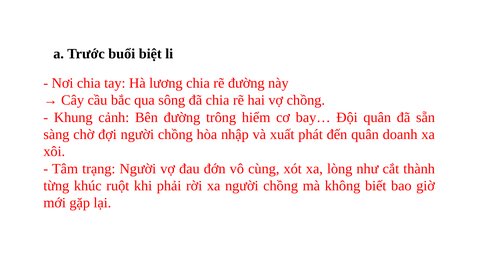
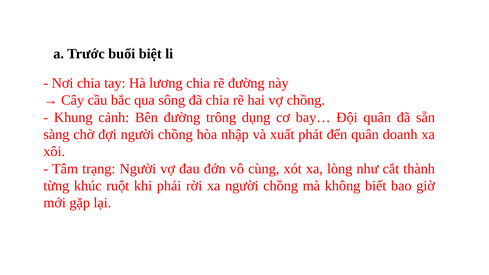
hiểm: hiểm -> dụng
